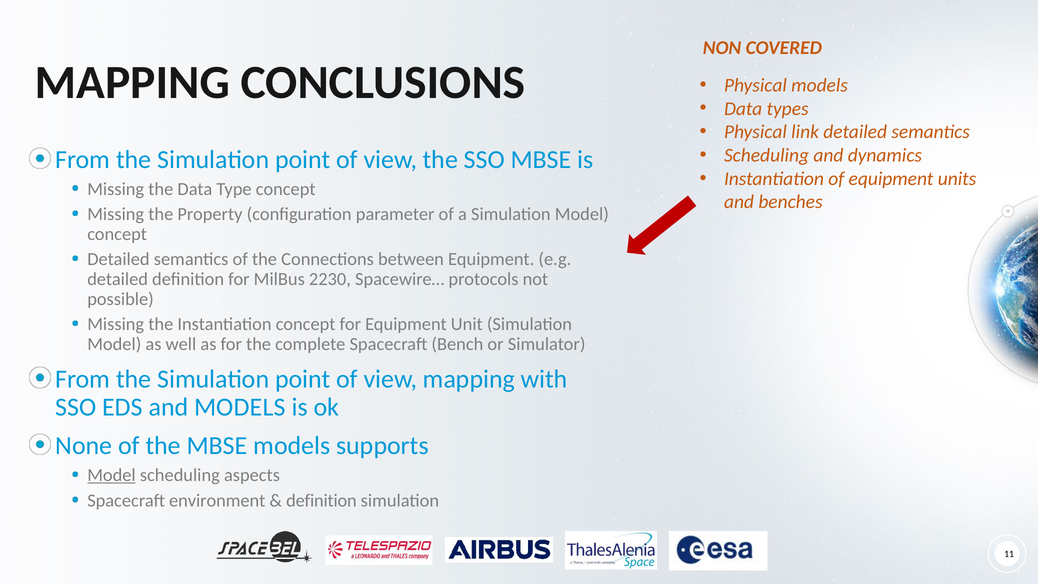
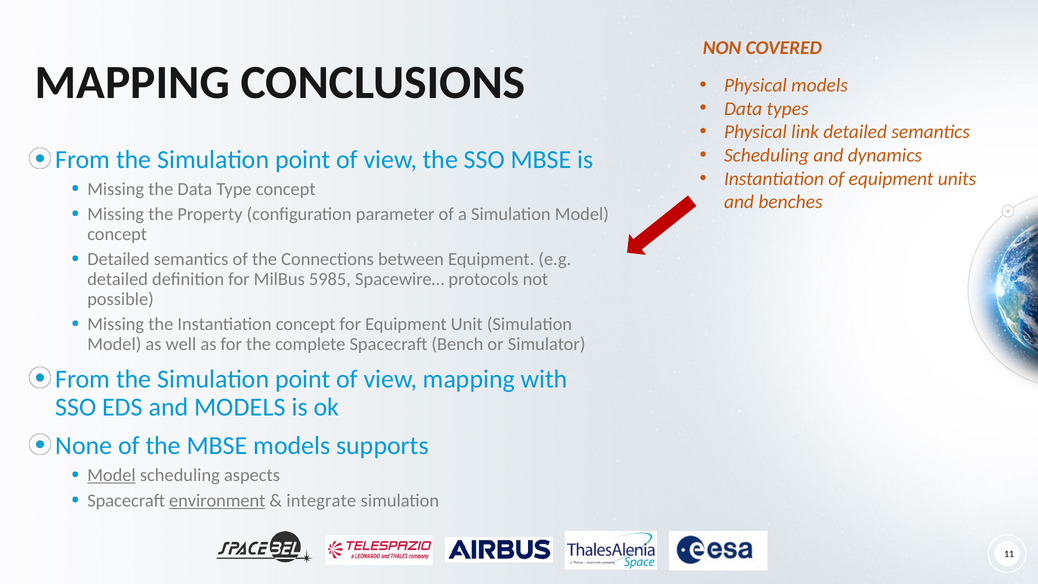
2230: 2230 -> 5985
environment underline: none -> present
definition at (321, 500): definition -> integrate
